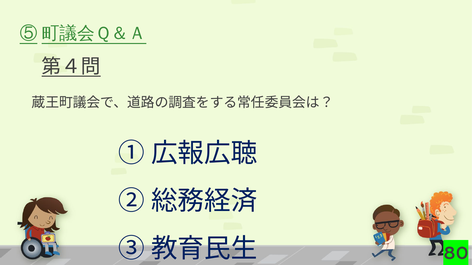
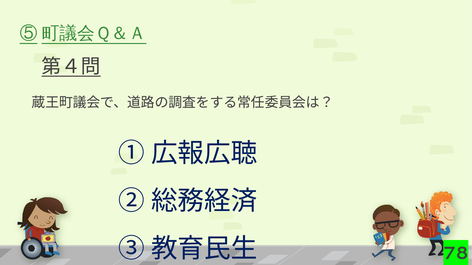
80: 80 -> 78
